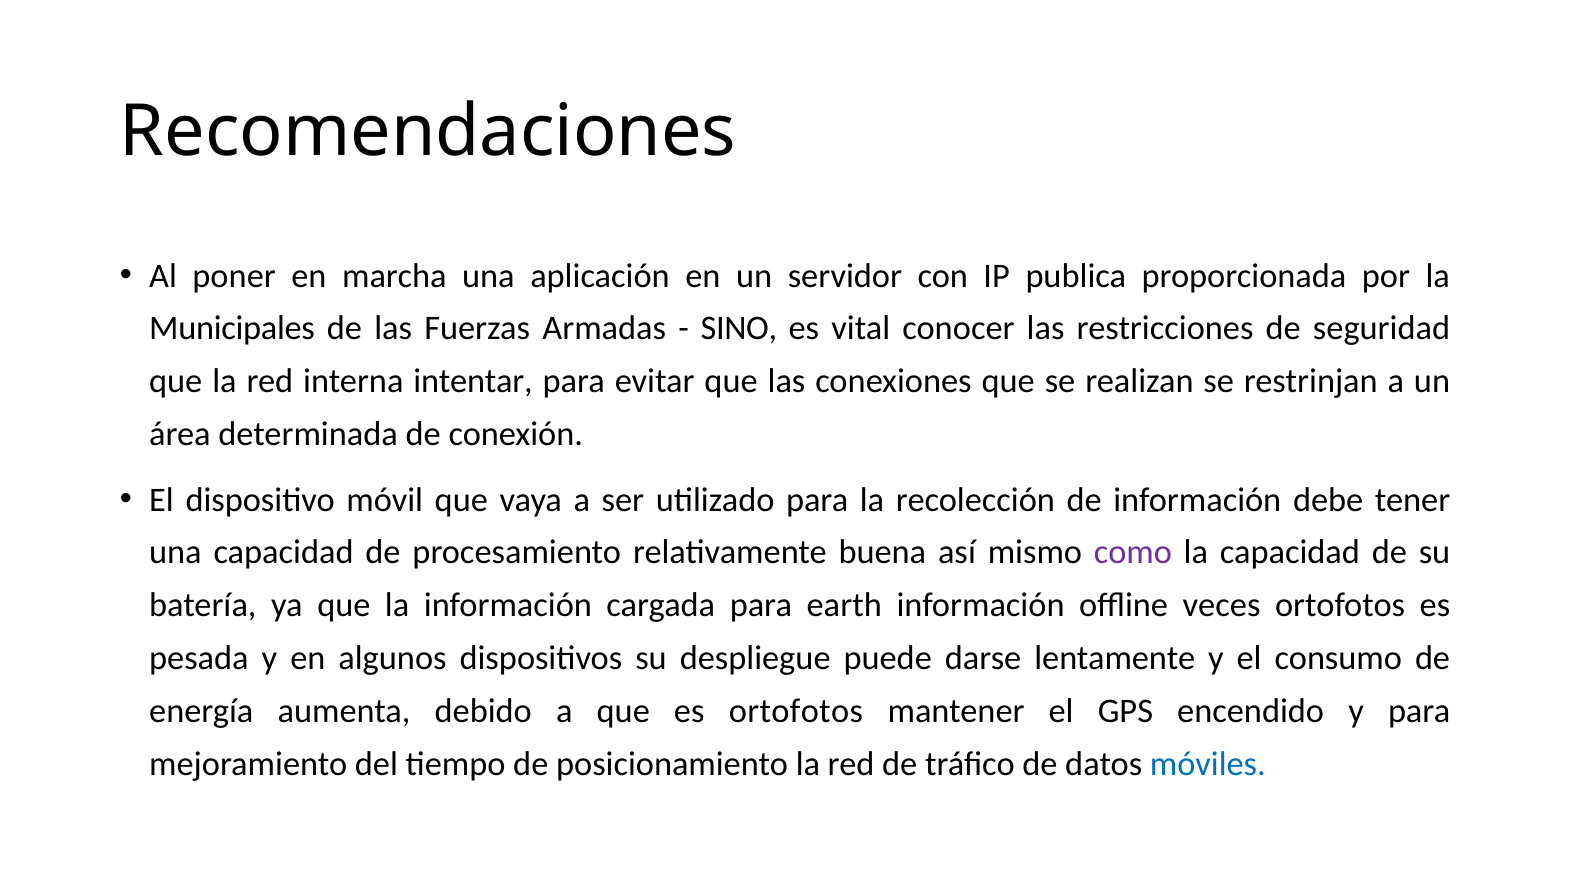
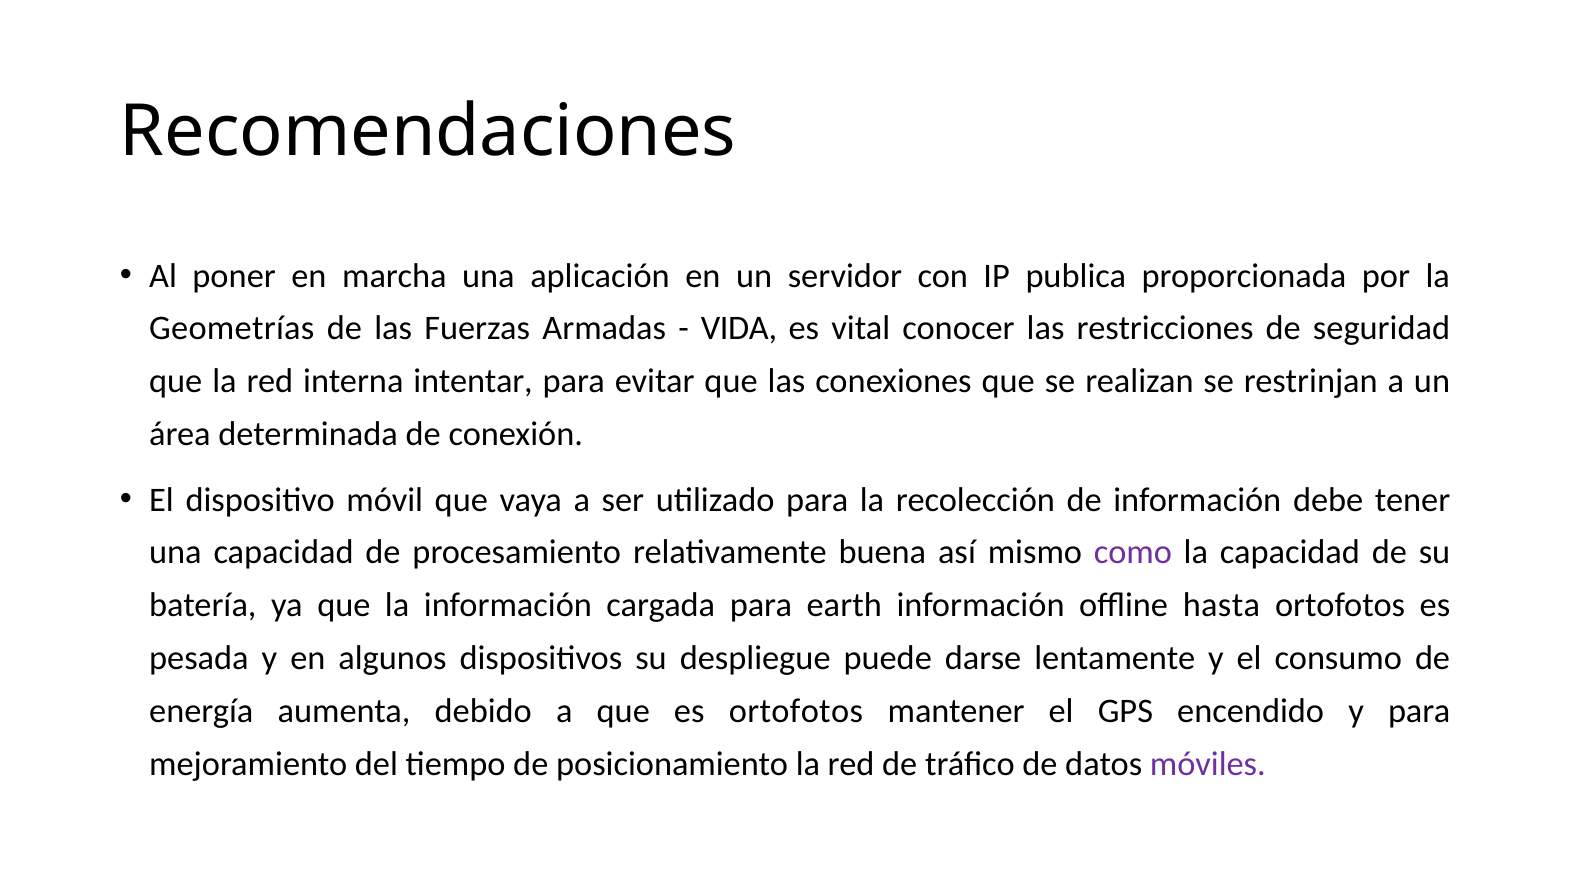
Municipales: Municipales -> Geometrías
SINO: SINO -> VIDA
veces: veces -> hasta
móviles colour: blue -> purple
